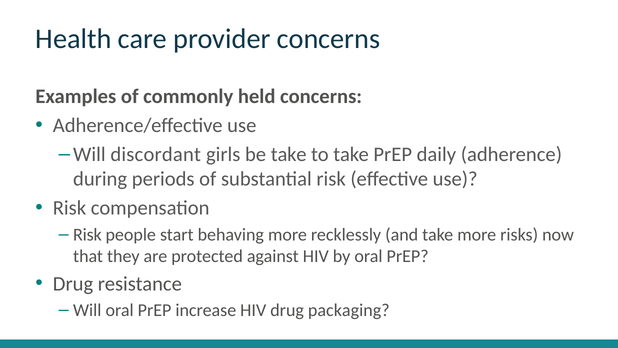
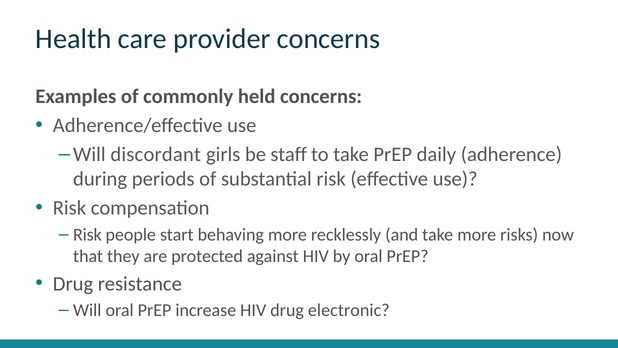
be take: take -> staff
packaging: packaging -> electronic
